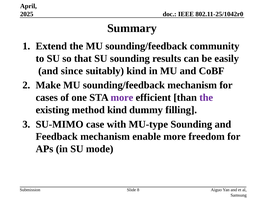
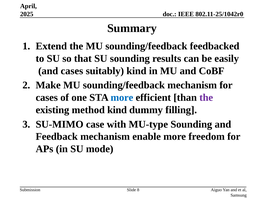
community: community -> feedbacked
and since: since -> cases
more at (122, 98) colour: purple -> blue
